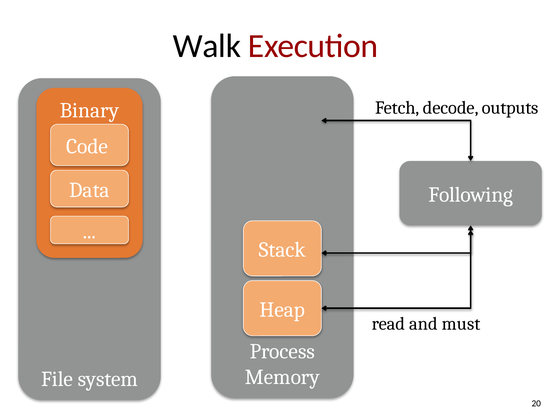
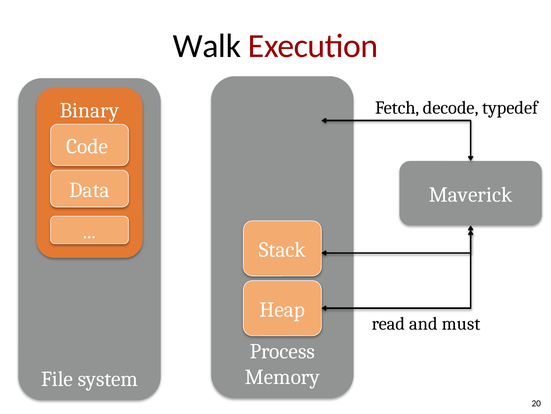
outputs: outputs -> typedef
Following: Following -> Maverick
